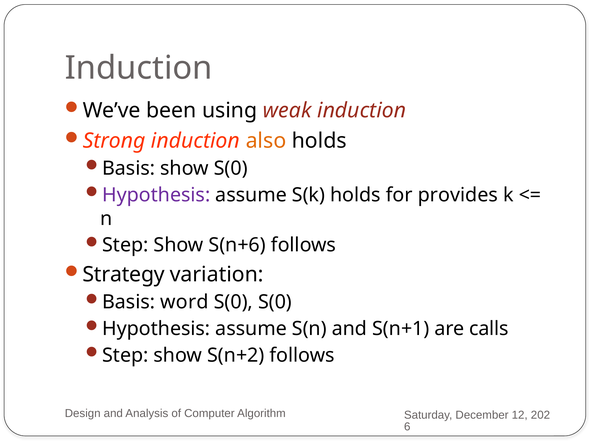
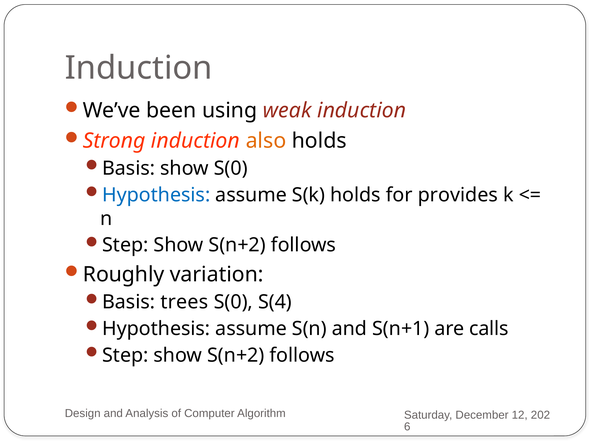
Hypothesis at (156, 195) colour: purple -> blue
S(n+6 at (237, 245): S(n+6 -> S(n+2
Strategy: Strategy -> Roughly
word: word -> trees
S(0 S(0: S(0 -> S(4
